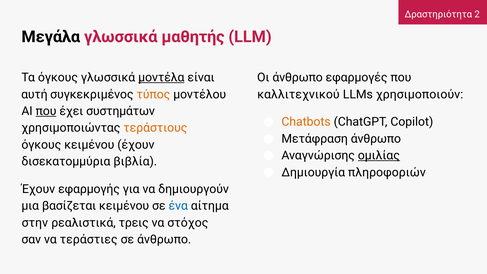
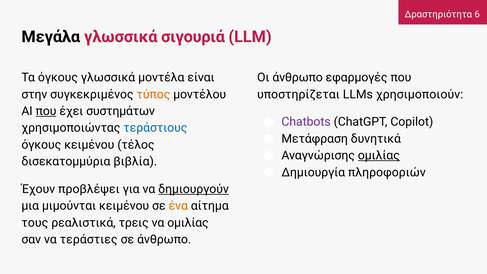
2: 2 -> 6
μαθητής: μαθητής -> σιγουριά
μοντέλα underline: present -> none
αυτή: αυτή -> στην
καλλιτεχνικού: καλλιτεχνικού -> υποστηρίζεται
Chatbots colour: orange -> purple
τεράστιους colour: orange -> blue
Μετάφραση άνθρωπο: άνθρωπο -> δυνητικά
κειμένου έχουν: έχουν -> τέλος
εφαρμογής: εφαρμογής -> προβλέψει
δημιουργούν underline: none -> present
βασίζεται: βασίζεται -> μιμούνται
ένα colour: blue -> orange
στην: στην -> τους
να στόχος: στόχος -> ομιλίας
